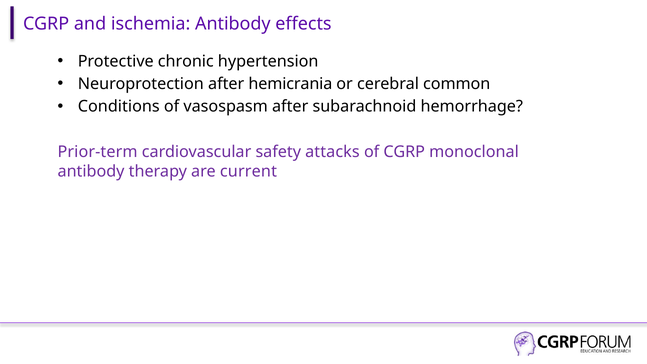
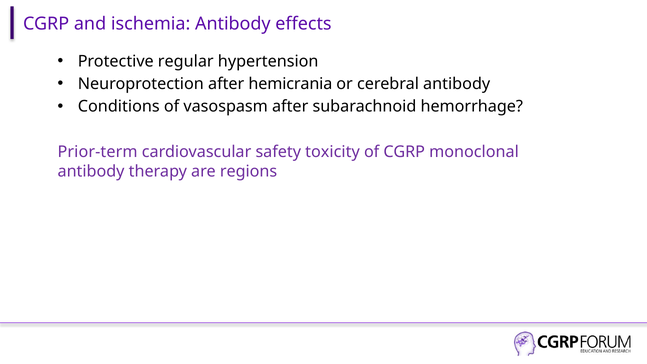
chronic: chronic -> regular
cerebral common: common -> antibody
attacks: attacks -> toxicity
current: current -> regions
